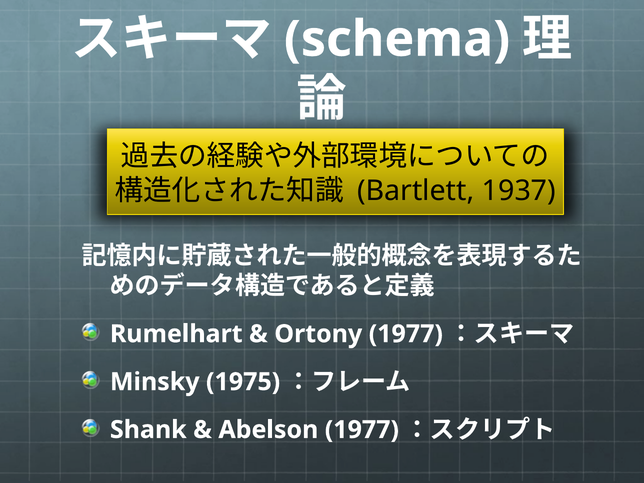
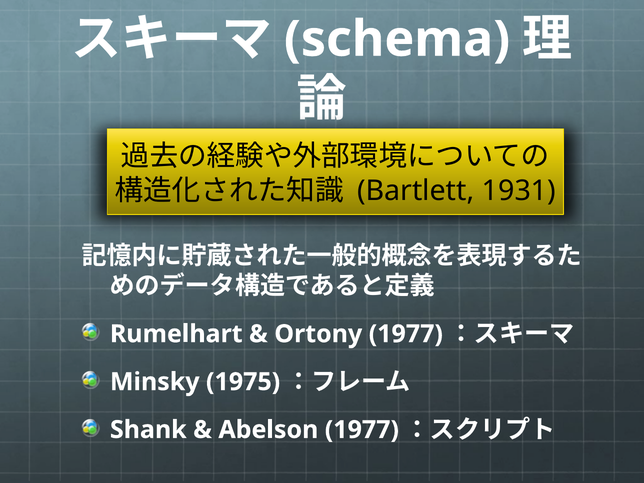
1937: 1937 -> 1931
